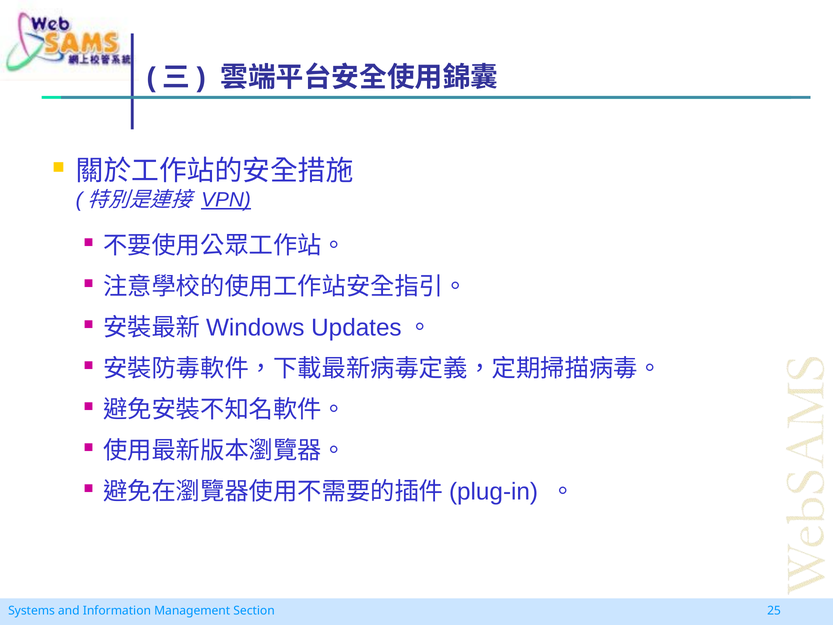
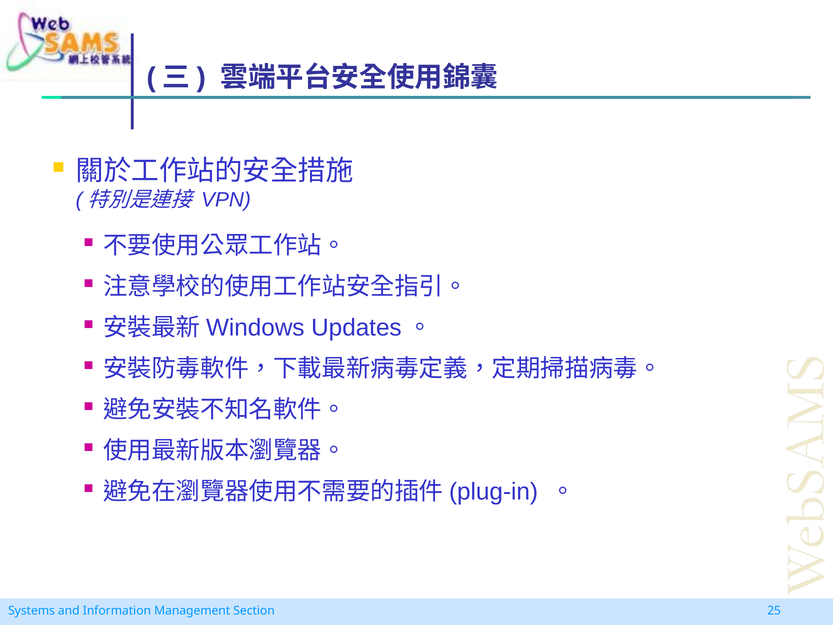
VPN underline: present -> none
